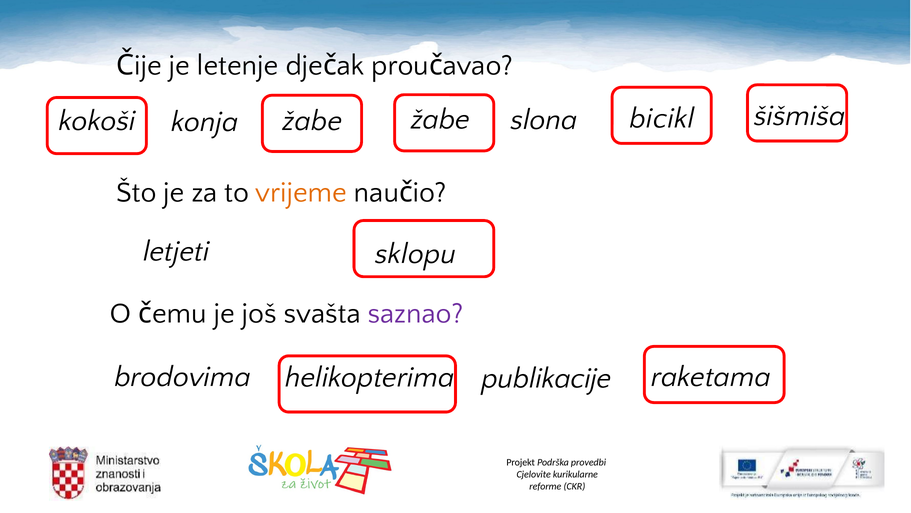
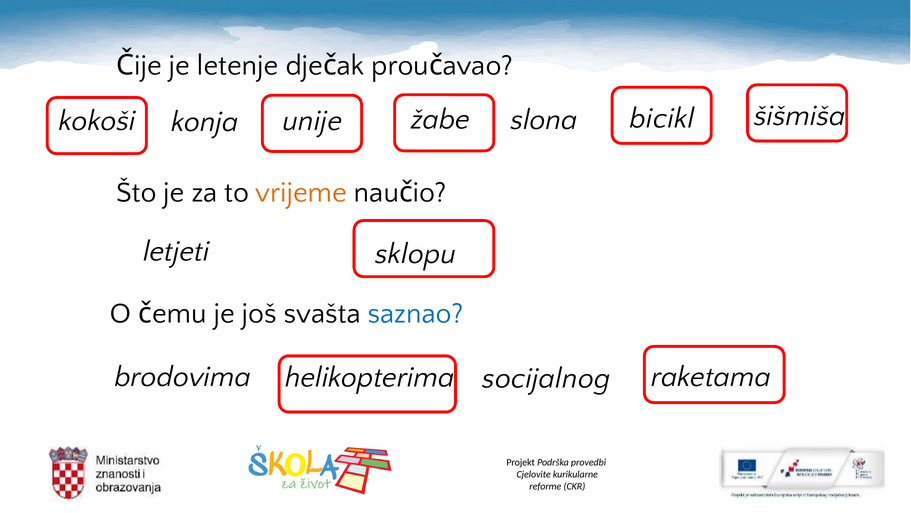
konja žabe: žabe -> unije
saznao colour: purple -> blue
publikacije: publikacije -> socijalnog
